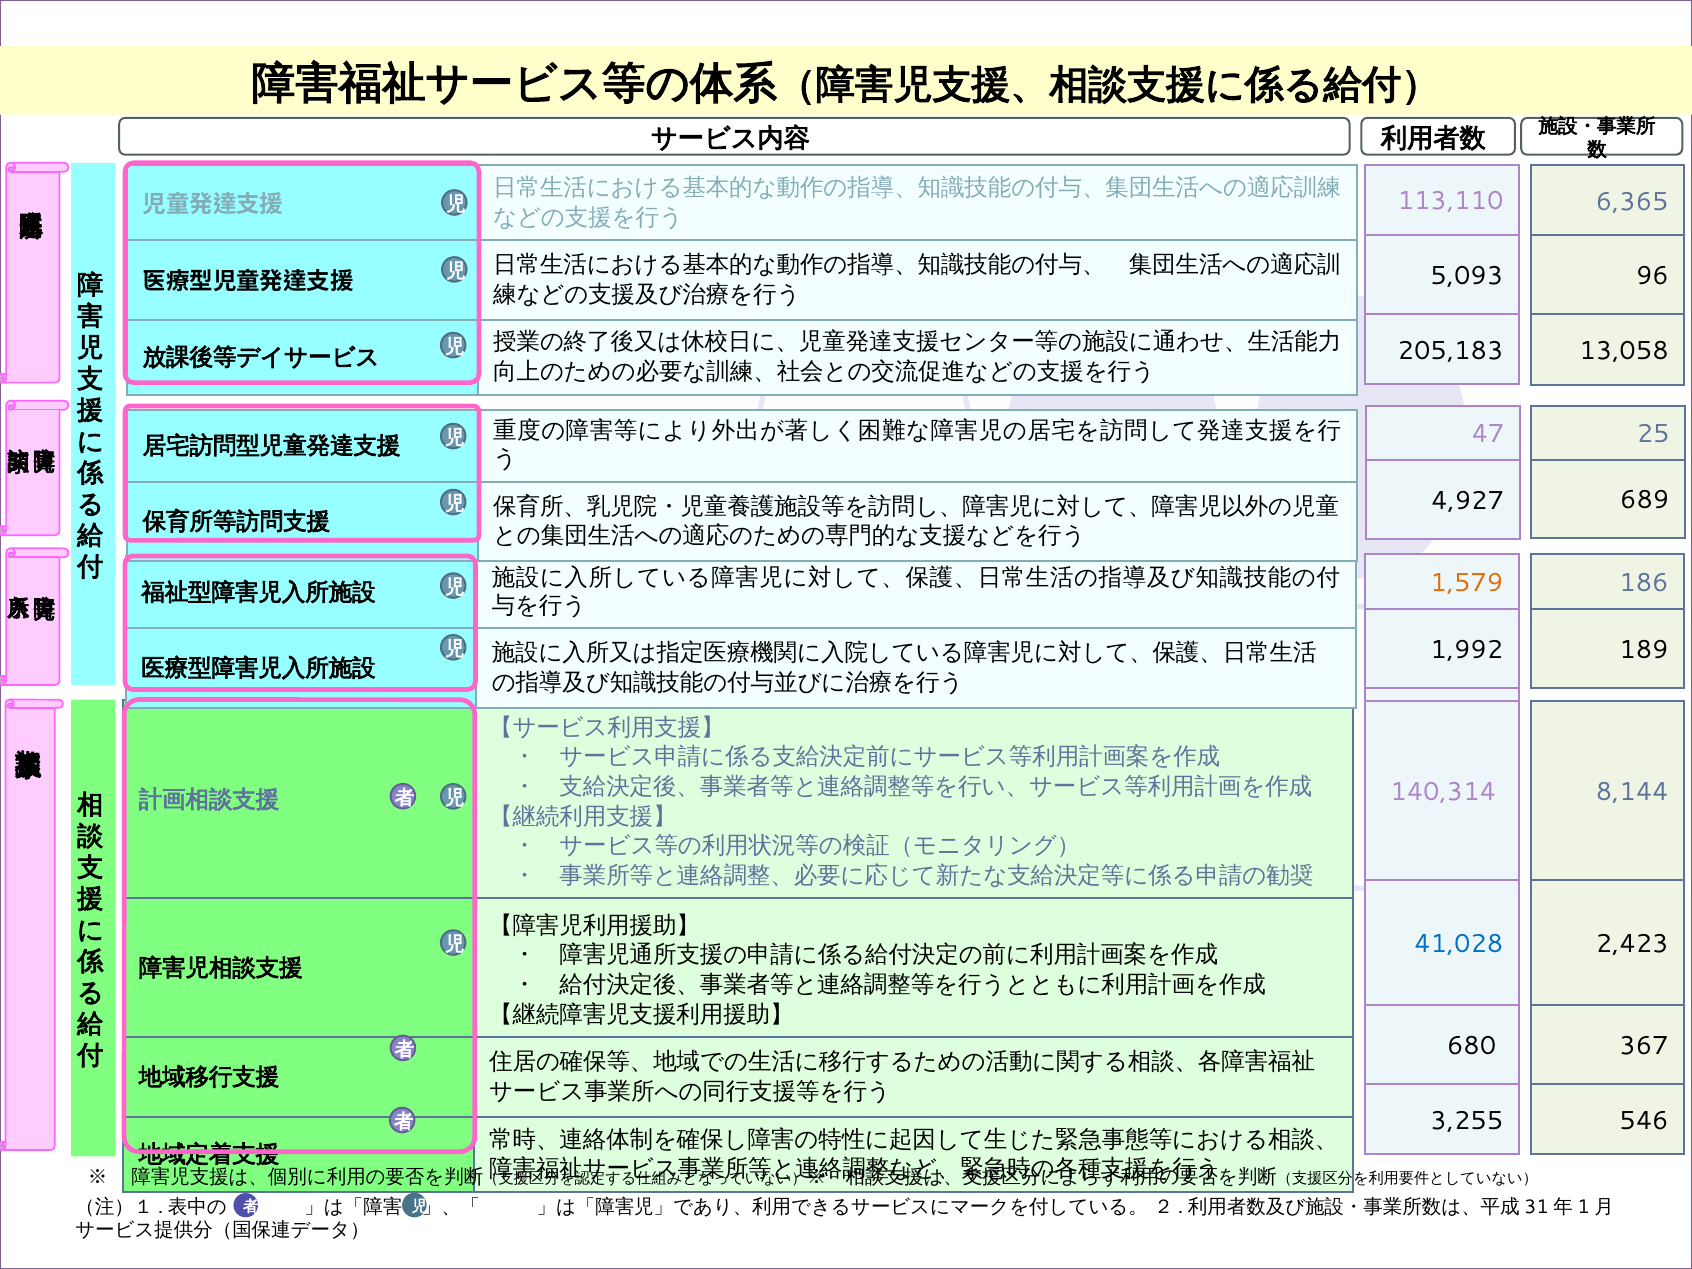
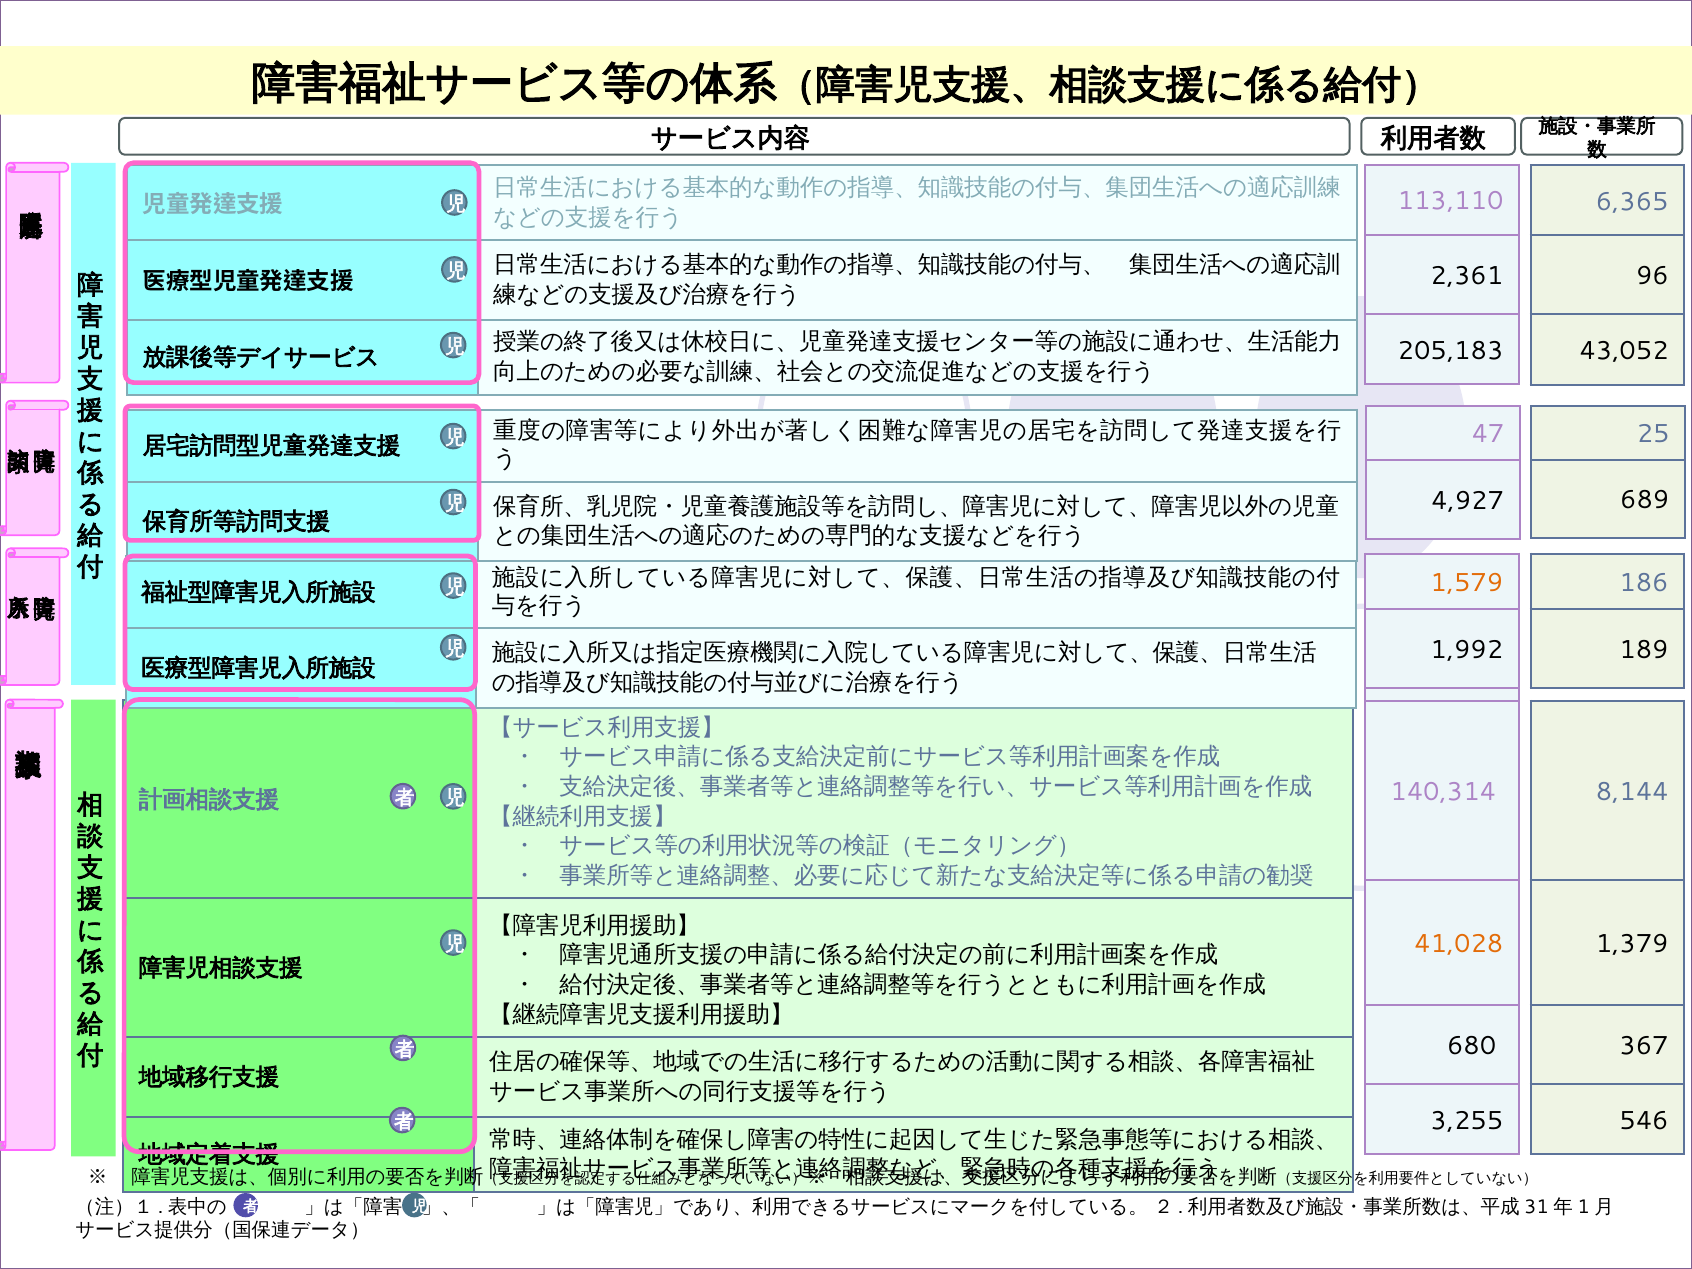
5,093: 5,093 -> 2,361
13,058: 13,058 -> 43,052
41,028 at (1459, 944) colour: blue -> orange
2,423: 2,423 -> 1,379
